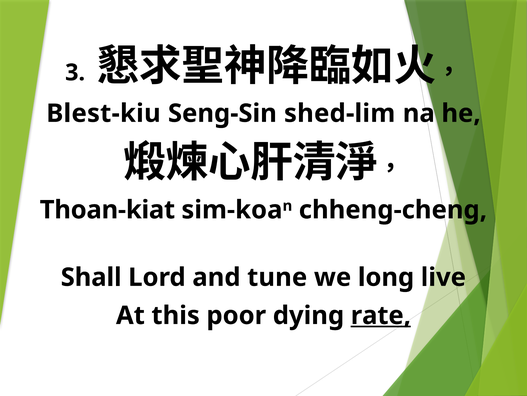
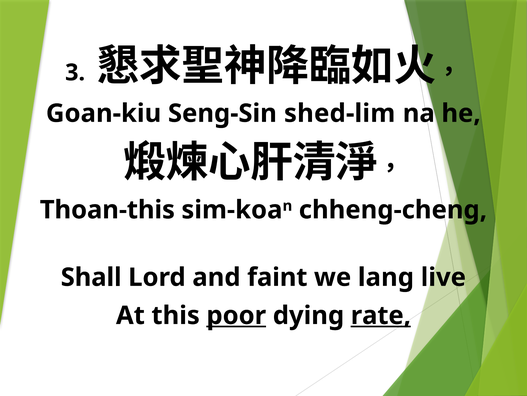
Blest-kiu: Blest-kiu -> Goan-kiu
Thoan-kiat: Thoan-kiat -> Thoan-this
tune: tune -> faint
long: long -> lang
poor underline: none -> present
